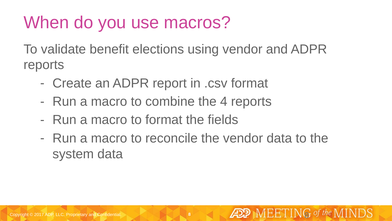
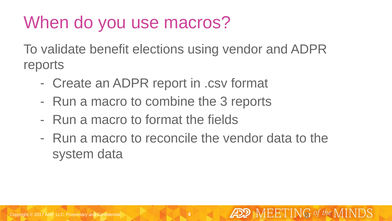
4: 4 -> 3
